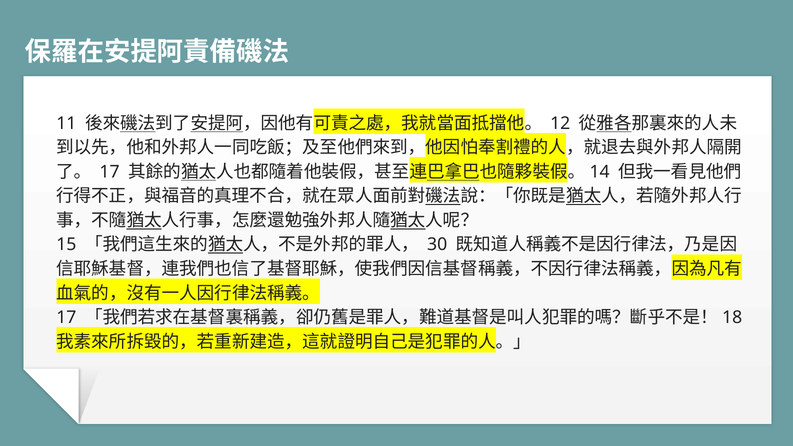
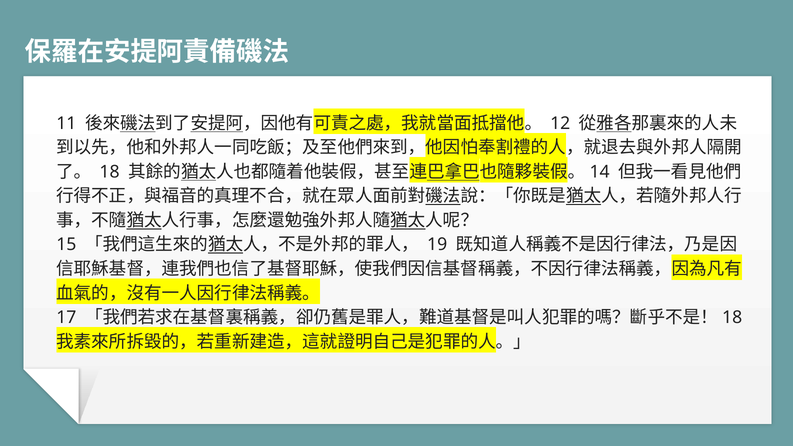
17 at (110, 172): 17 -> 18
30: 30 -> 19
